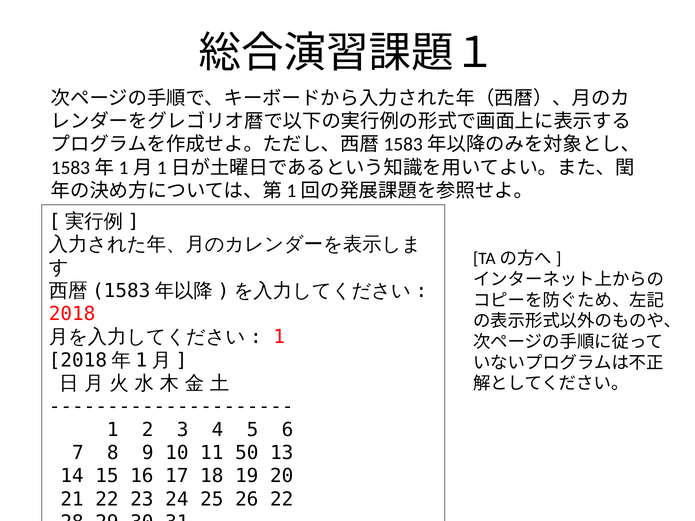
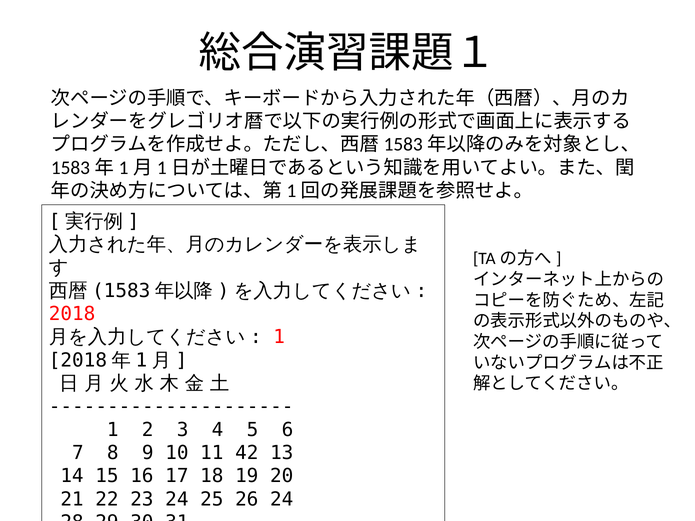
50: 50 -> 42
26 22: 22 -> 24
